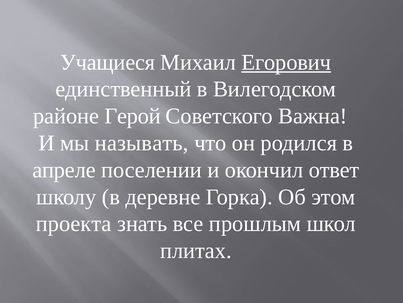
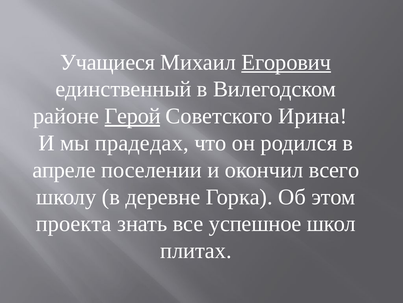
Герой underline: none -> present
Важна: Важна -> Ирина
называть: называть -> прадедах
ответ: ответ -> всего
прошлым: прошлым -> успешное
